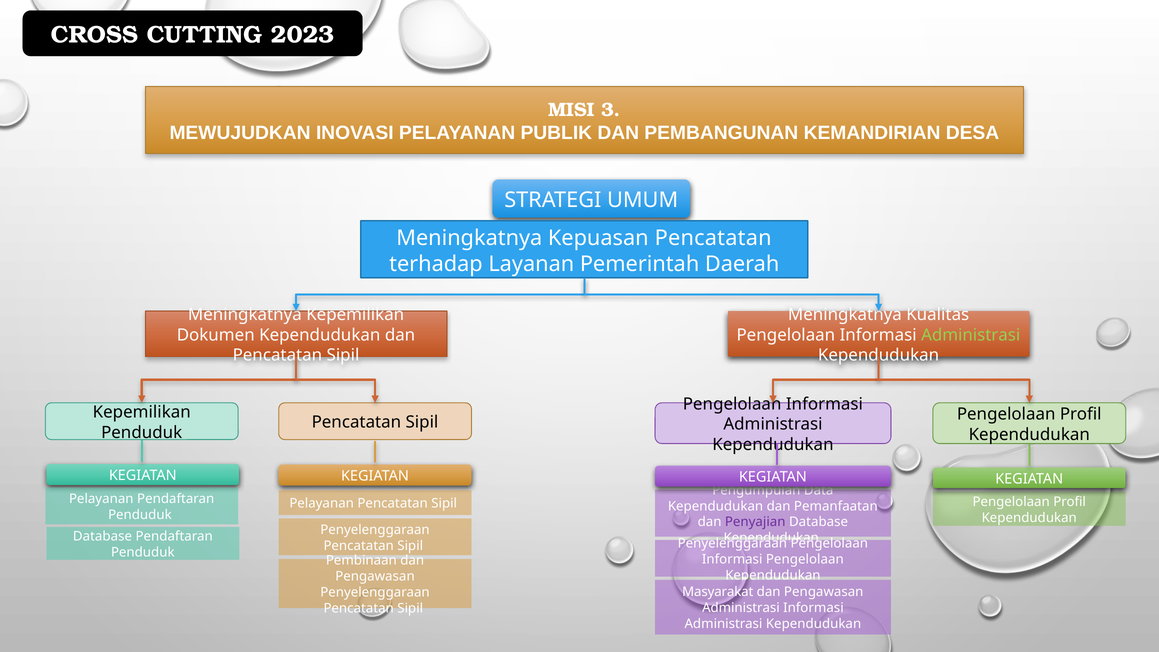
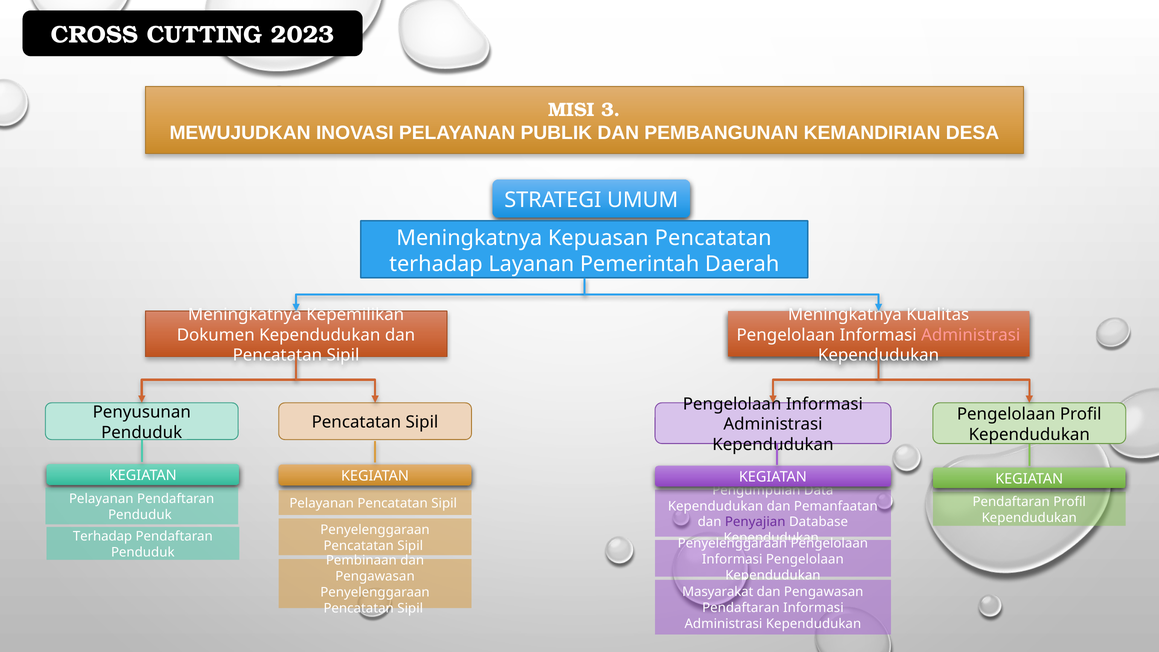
Administrasi at (971, 335) colour: light green -> pink
Kepemilikan at (142, 412): Kepemilikan -> Penyusunan
Pengelolaan at (1011, 502): Pengelolaan -> Pendaftaran
Database at (102, 536): Database -> Terhadap
Administrasi at (741, 608): Administrasi -> Pendaftaran
